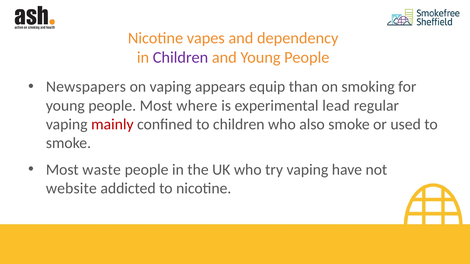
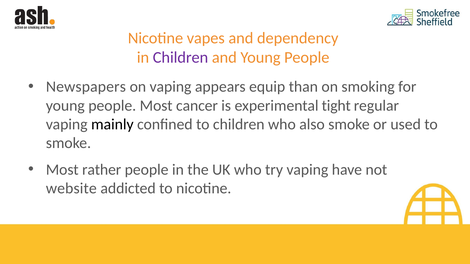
where: where -> cancer
lead: lead -> tight
mainly colour: red -> black
waste: waste -> rather
